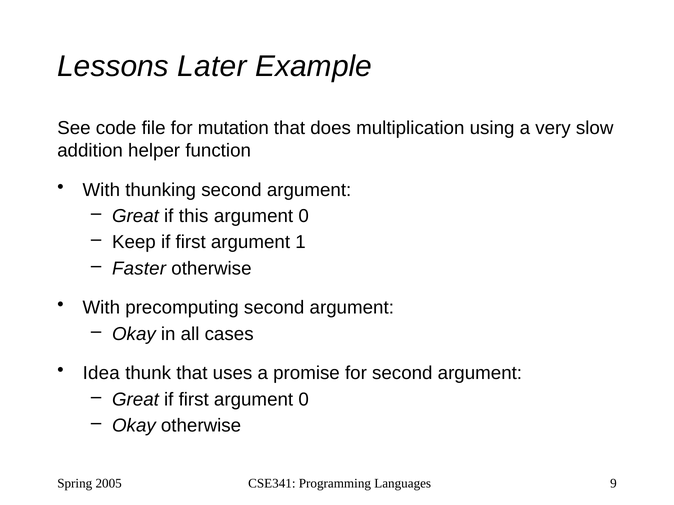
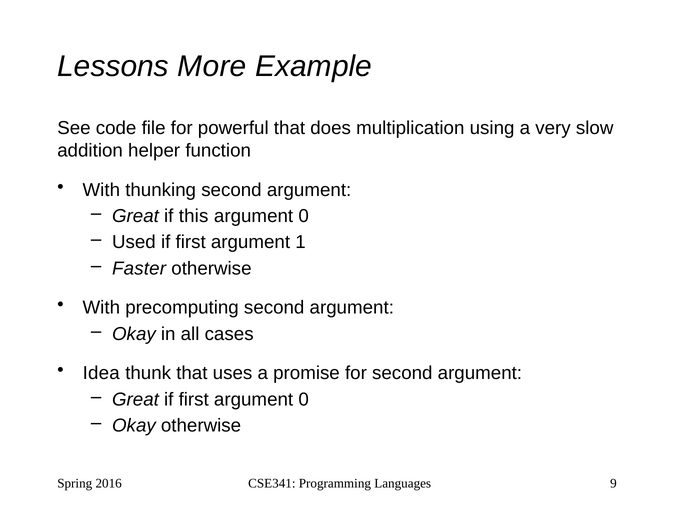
Later: Later -> More
mutation: mutation -> powerful
Keep: Keep -> Used
2005: 2005 -> 2016
